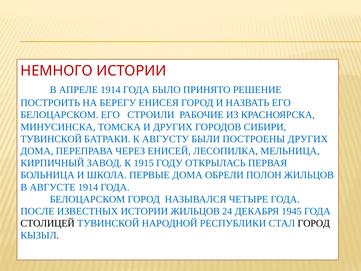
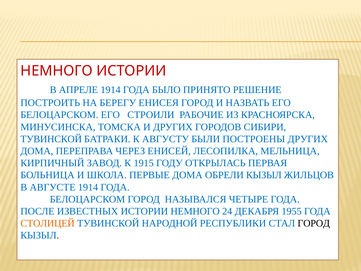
ОБРЕЛИ ПОЛОН: ПОЛОН -> КЫЗЫЛ
ИСТОРИИ ЖИЛЬЦОВ: ЖИЛЬЦОВ -> НЕМНОГО
1945: 1945 -> 1955
СТОЛИЦЕЙ colour: black -> orange
